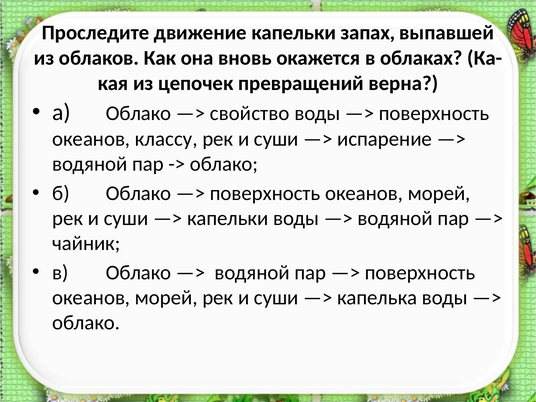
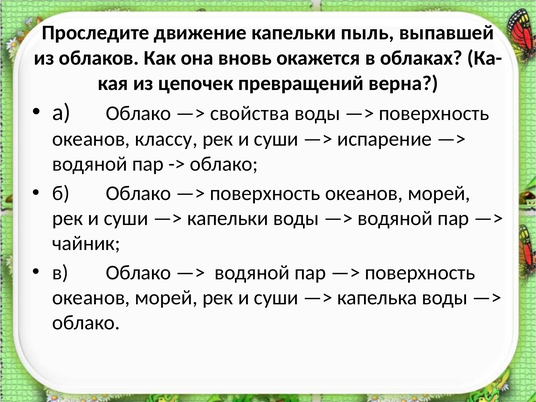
запах: запах -> пыль
свойство: свойство -> свойства
